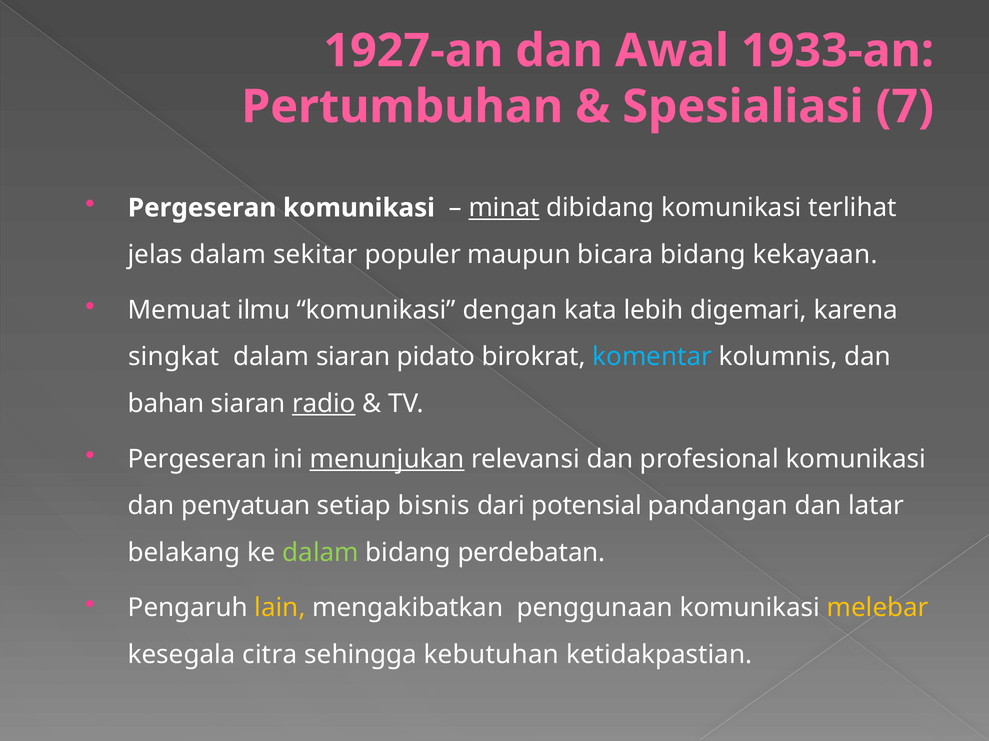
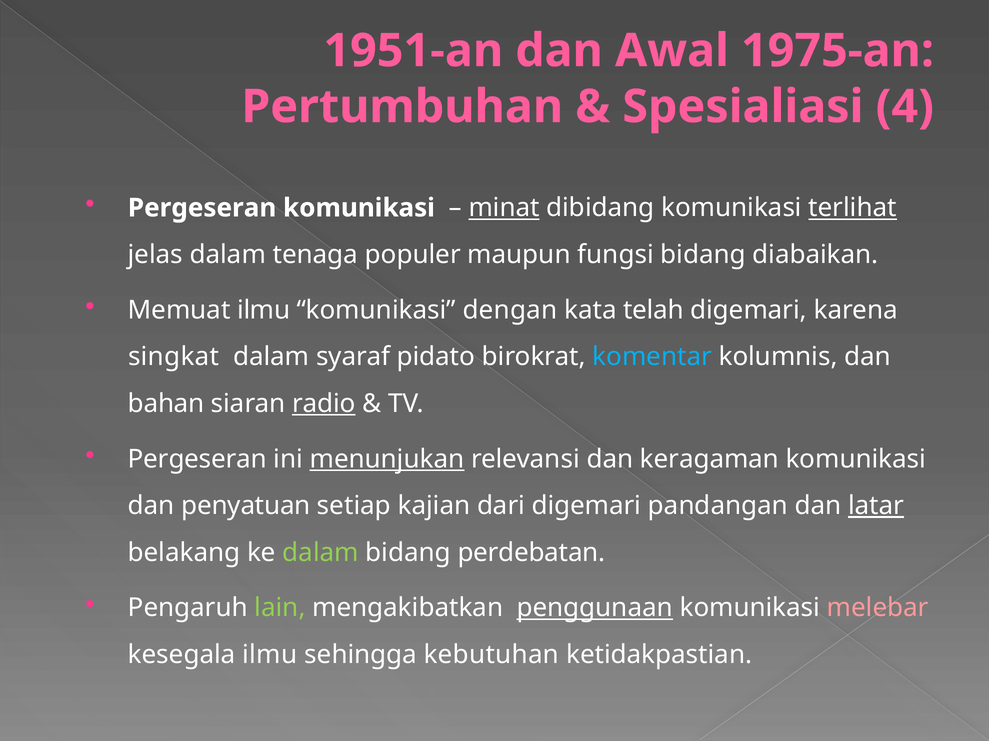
1927-an: 1927-an -> 1951-an
1933-an: 1933-an -> 1975-an
7: 7 -> 4
terlihat underline: none -> present
sekitar: sekitar -> tenaga
bicara: bicara -> fungsi
kekayaan: kekayaan -> diabaikan
lebih: lebih -> telah
dalam siaran: siaran -> syaraf
profesional: profesional -> keragaman
bisnis: bisnis -> kajian
dari potensial: potensial -> digemari
latar underline: none -> present
lain colour: yellow -> light green
penggunaan underline: none -> present
melebar colour: yellow -> pink
kesegala citra: citra -> ilmu
